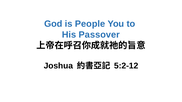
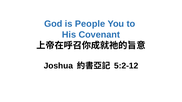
Passover: Passover -> Covenant
